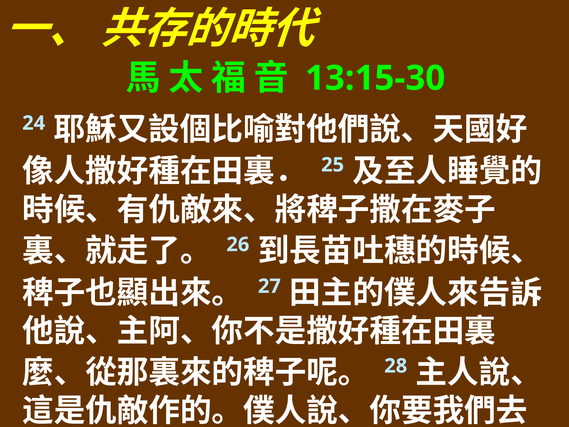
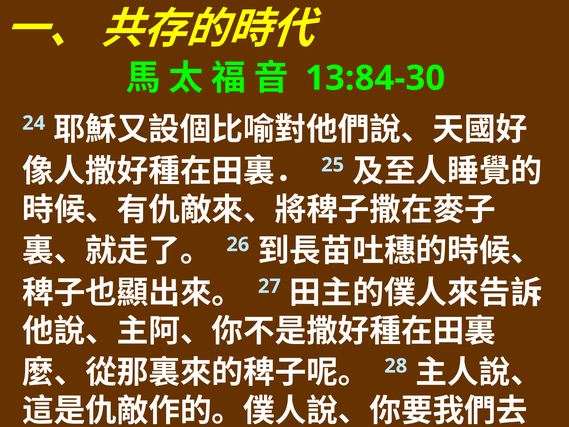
13:15-30: 13:15-30 -> 13:84-30
